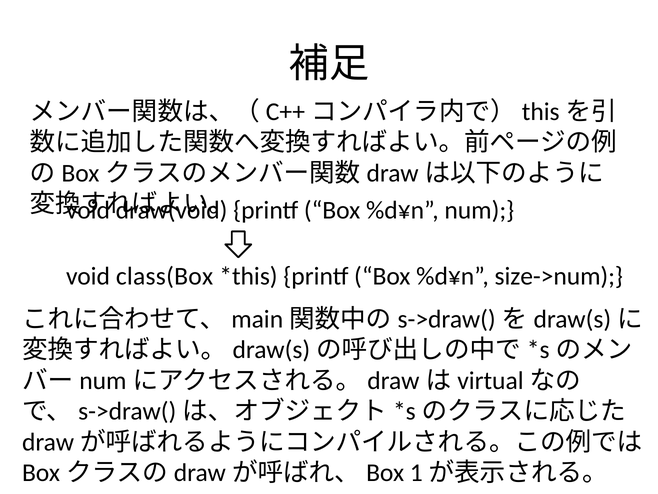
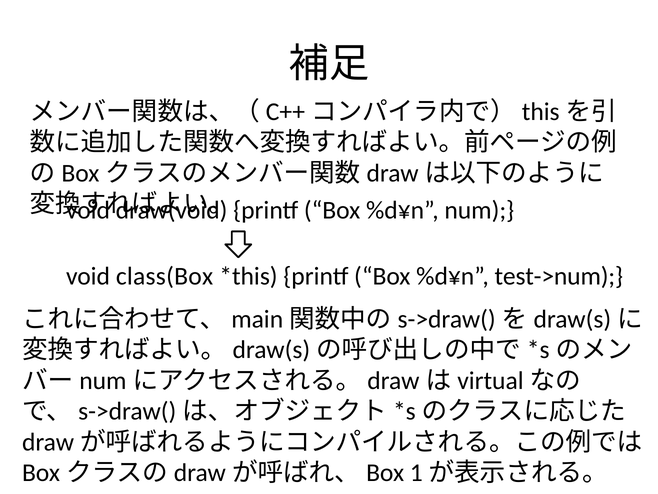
size->num: size->num -> test->num
